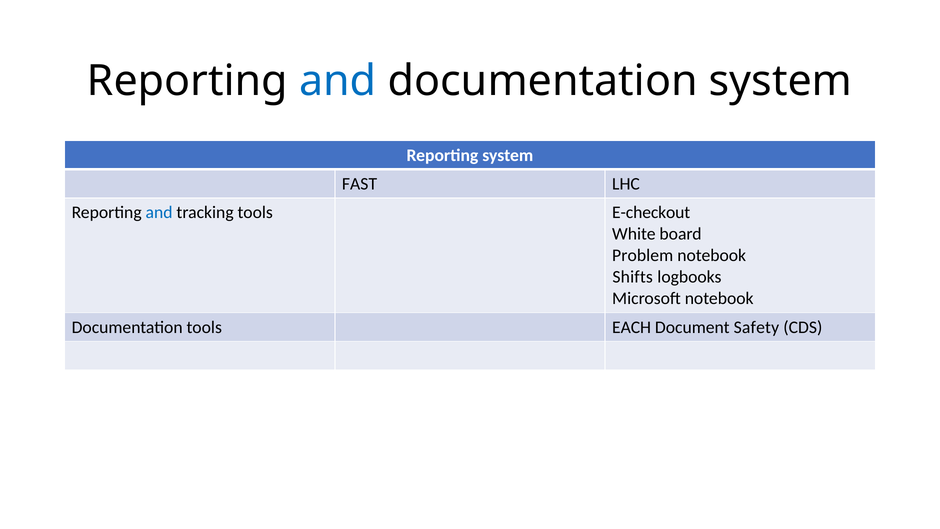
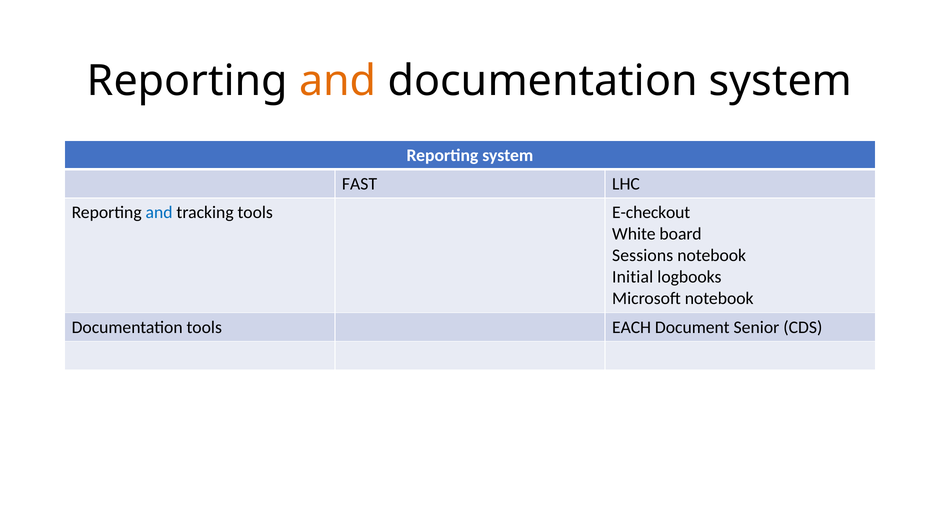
and at (338, 81) colour: blue -> orange
Problem: Problem -> Sessions
Shifts: Shifts -> Initial
Safety: Safety -> Senior
